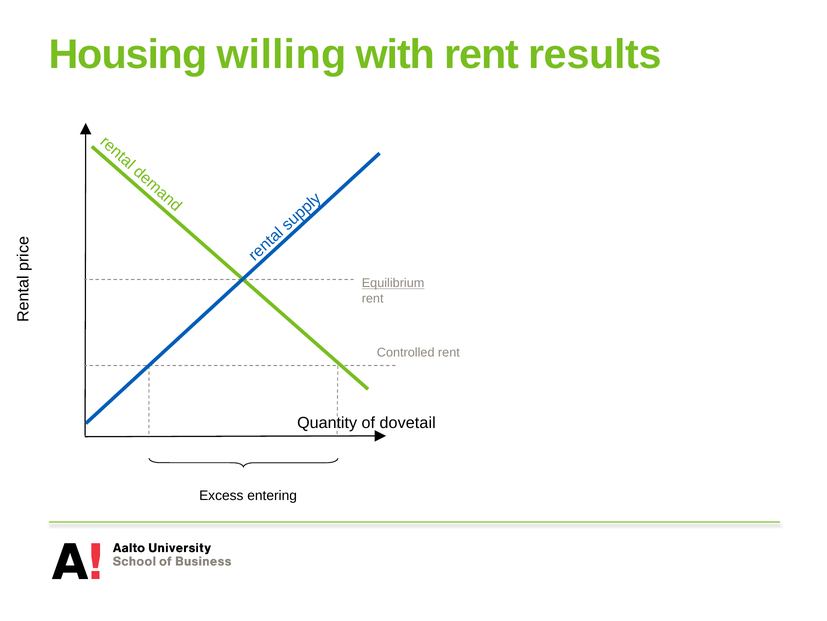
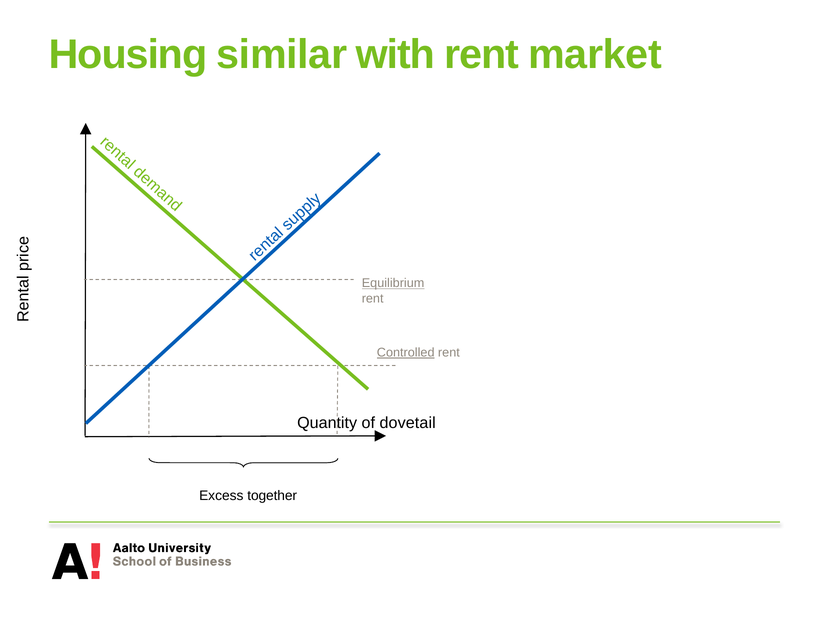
willing: willing -> similar
results: results -> market
Controlled underline: none -> present
entering: entering -> together
